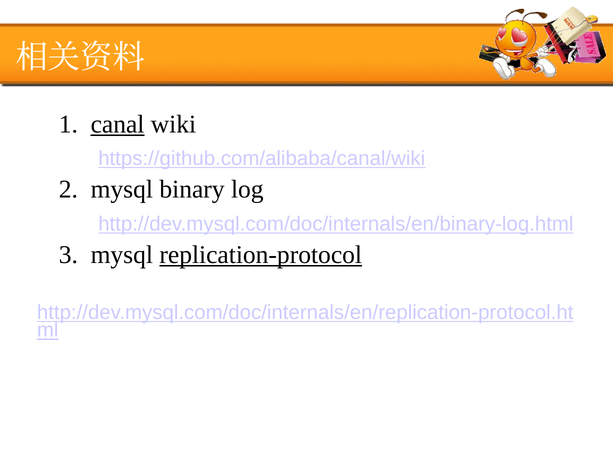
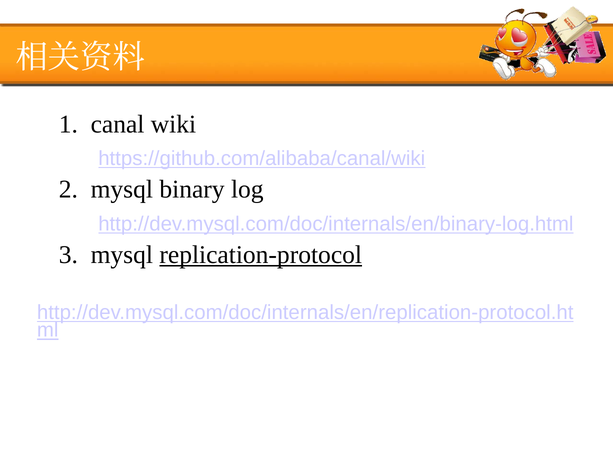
canal underline: present -> none
